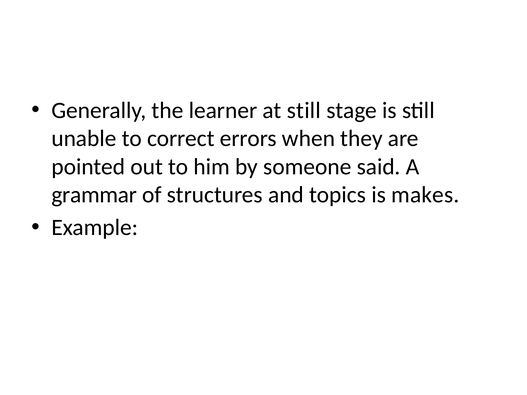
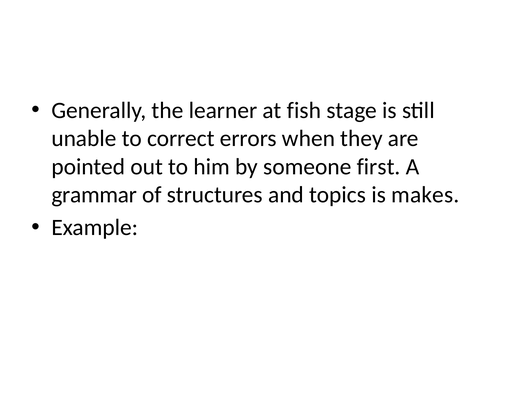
at still: still -> fish
said: said -> first
